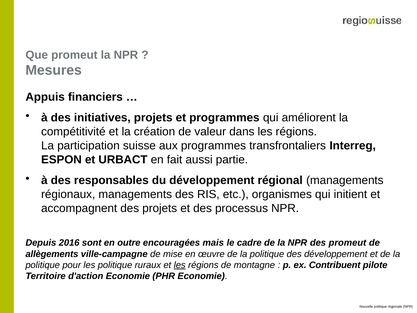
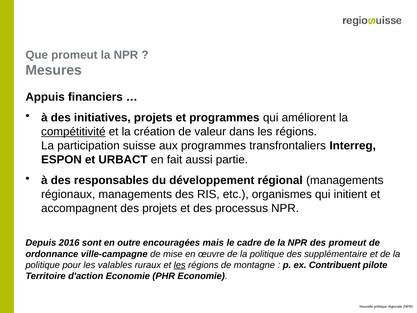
compétitivité underline: none -> present
allègements: allègements -> ordonnance
des développement: développement -> supplémentaire
les politique: politique -> valables
